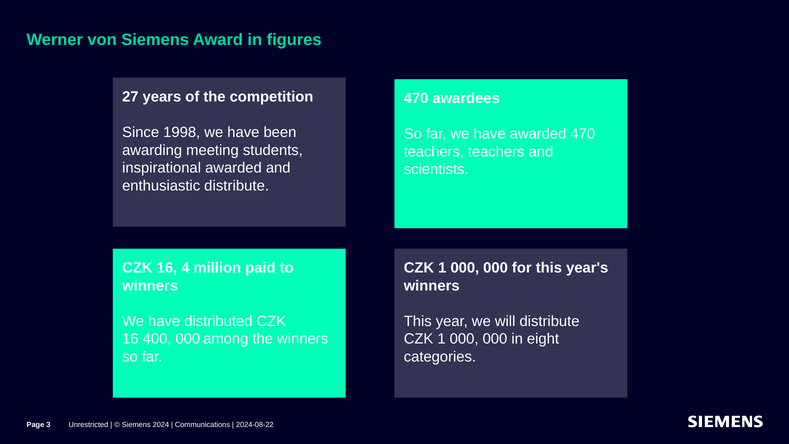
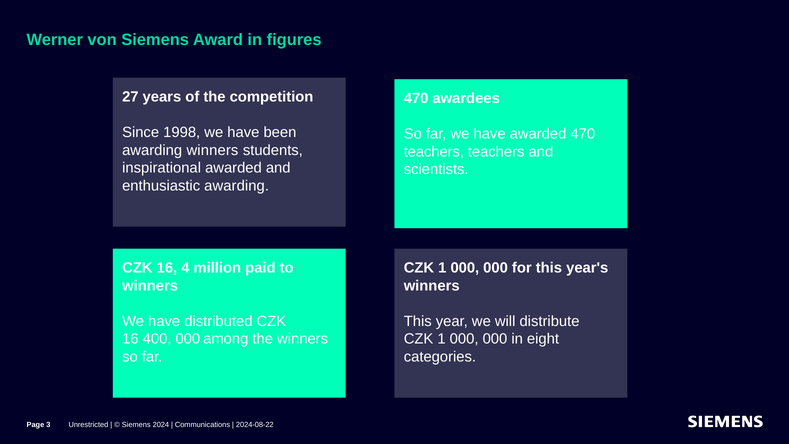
awarding meeting: meeting -> winners
enthusiastic distribute: distribute -> awarding
